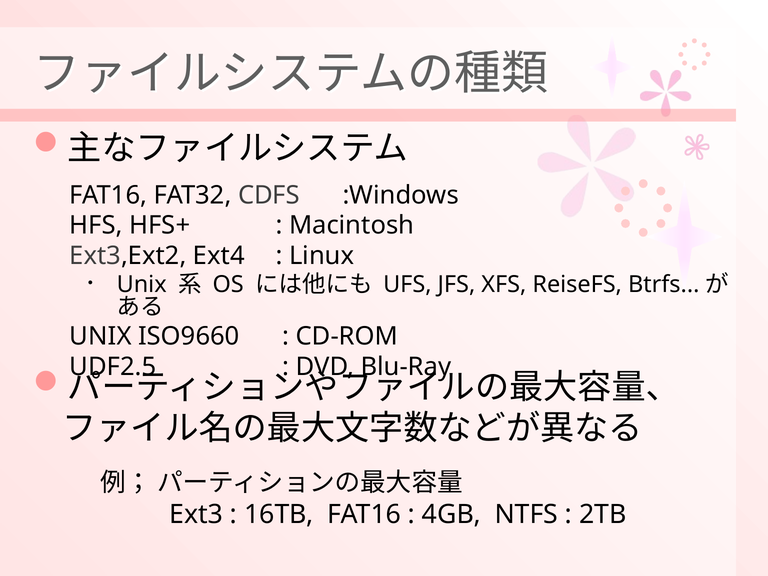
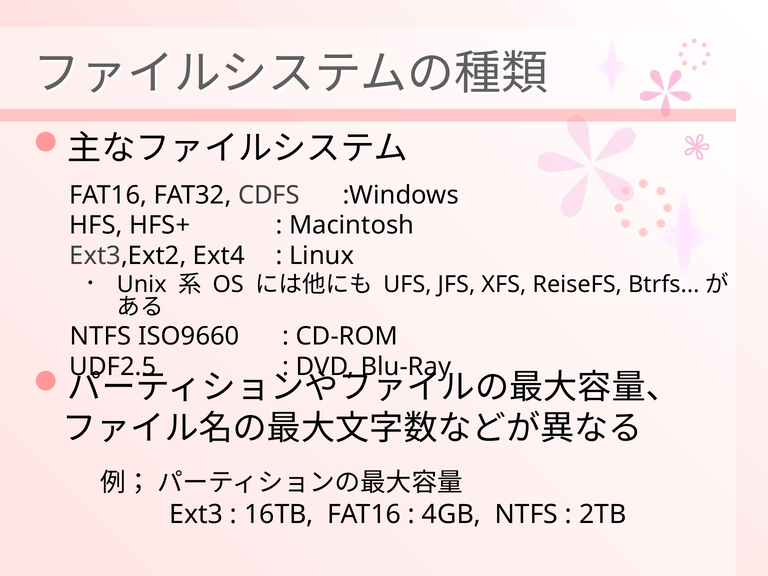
UNIX at (101, 336): UNIX -> NTFS
